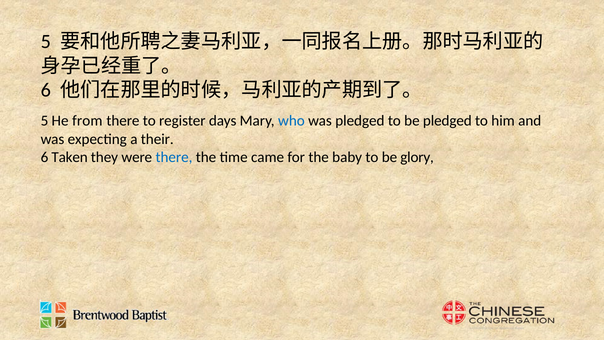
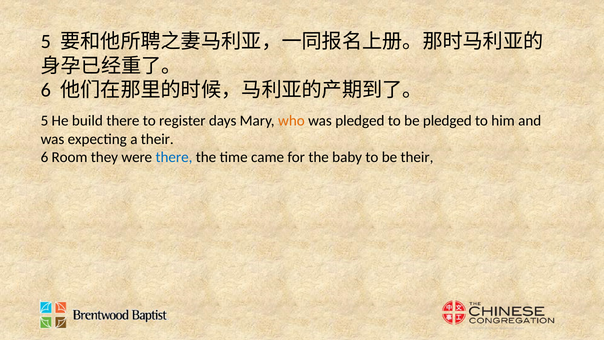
from: from -> build
who colour: blue -> orange
Taken: Taken -> Room
be glory: glory -> their
